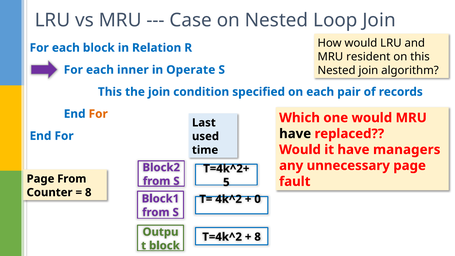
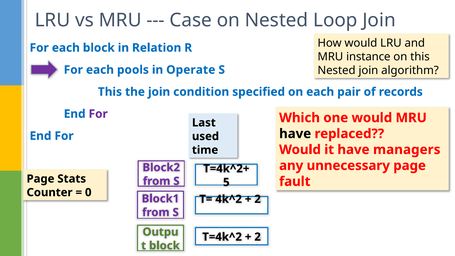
resident: resident -> instance
inner: inner -> pools
For at (98, 114) colour: orange -> purple
Page From: From -> Stats
8 at (88, 192): 8 -> 0
0 at (258, 199): 0 -> 2
8 at (258, 237): 8 -> 2
